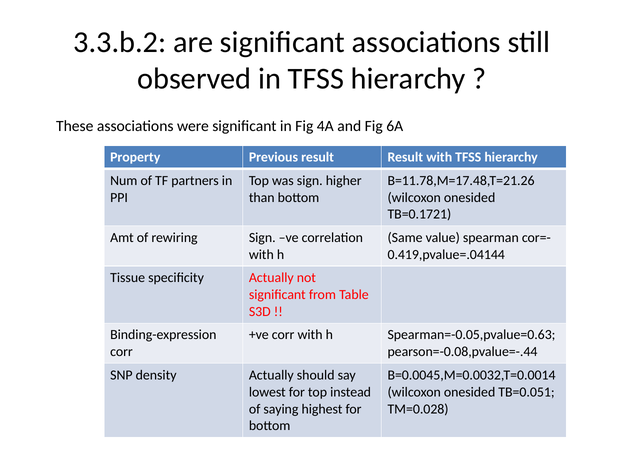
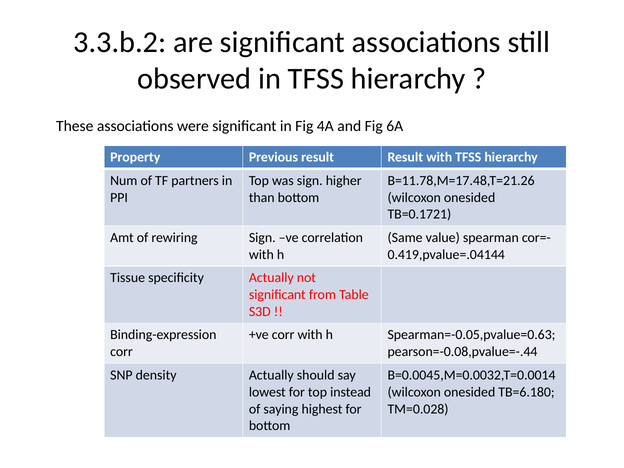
TB=0.051: TB=0.051 -> TB=6.180
